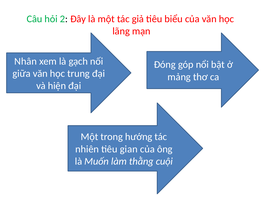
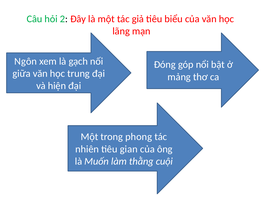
Nhân: Nhân -> Ngôn
hướng: hướng -> phong
